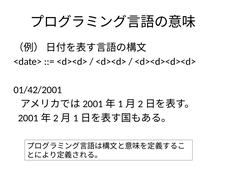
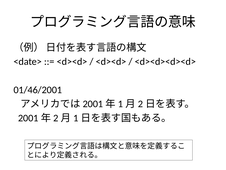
01/42/2001: 01/42/2001 -> 01/46/2001
